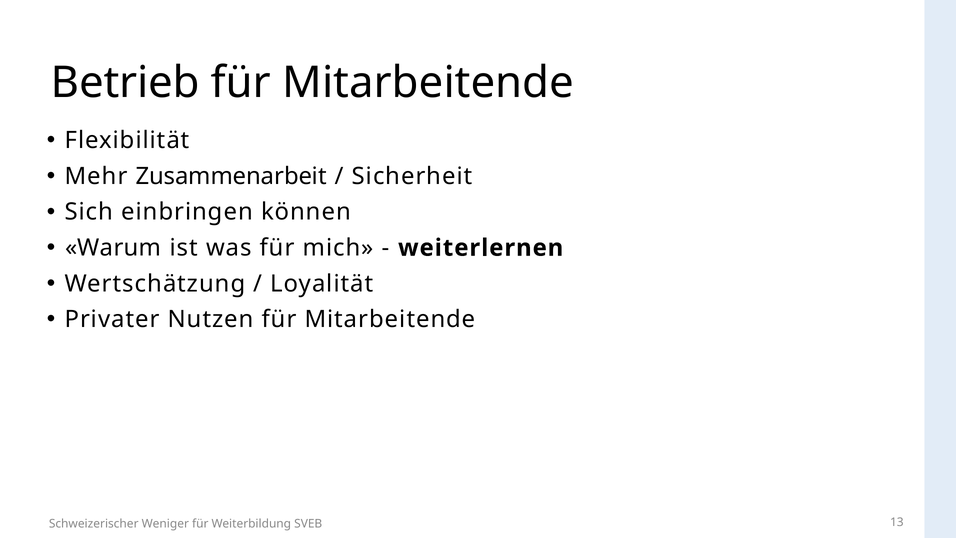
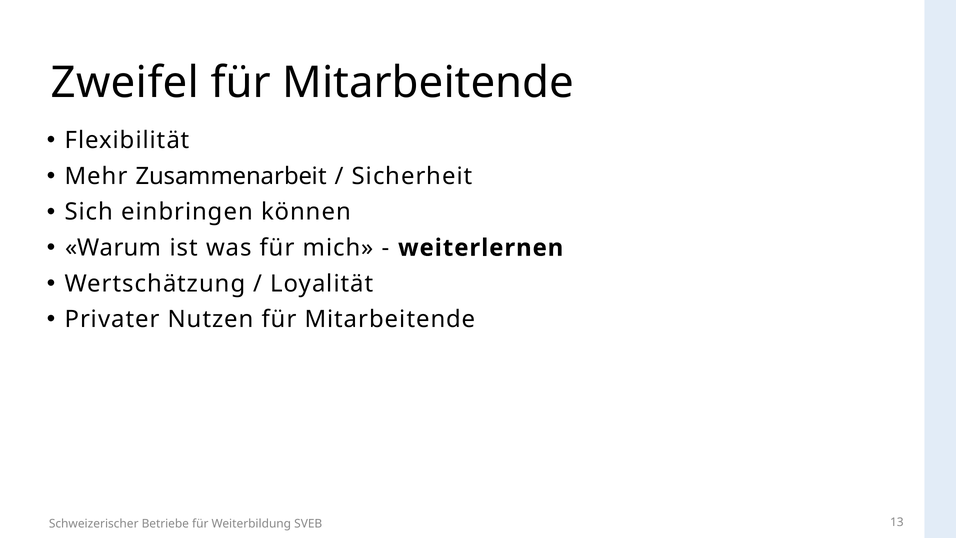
Betrieb: Betrieb -> Zweifel
Weniger: Weniger -> Betriebe
